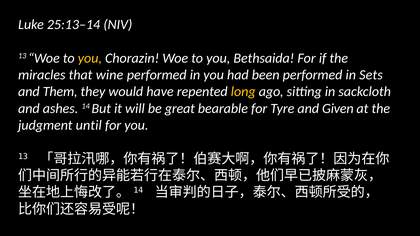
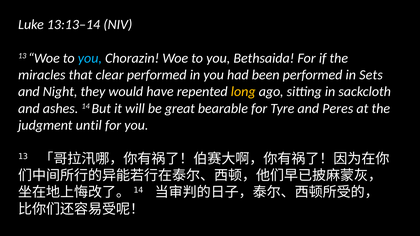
25:13–14: 25:13–14 -> 13:13–14
you at (90, 58) colour: yellow -> light blue
wine: wine -> clear
Them: Them -> Night
Given: Given -> Peres
